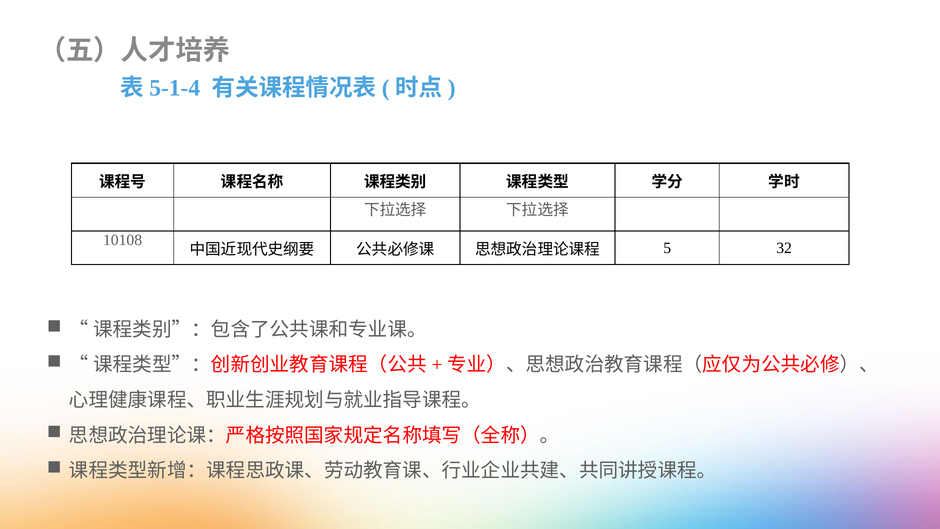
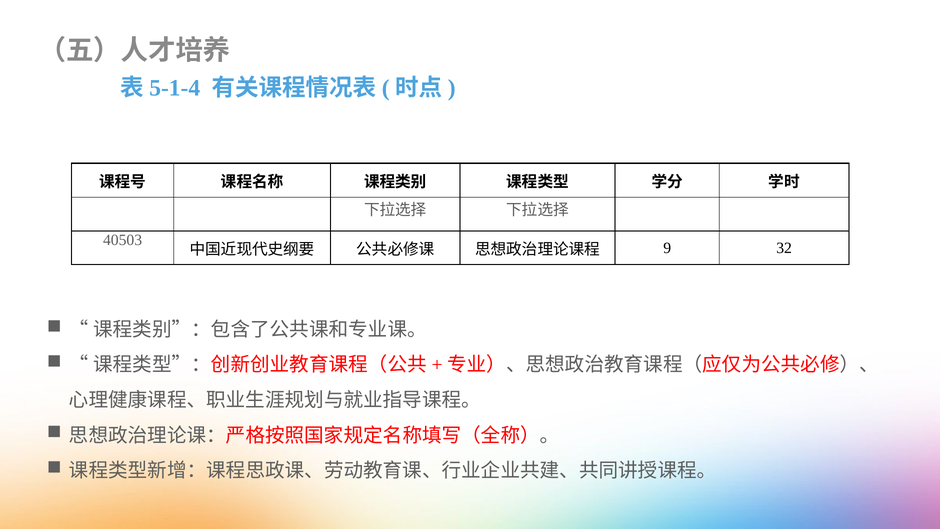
10108: 10108 -> 40503
5: 5 -> 9
